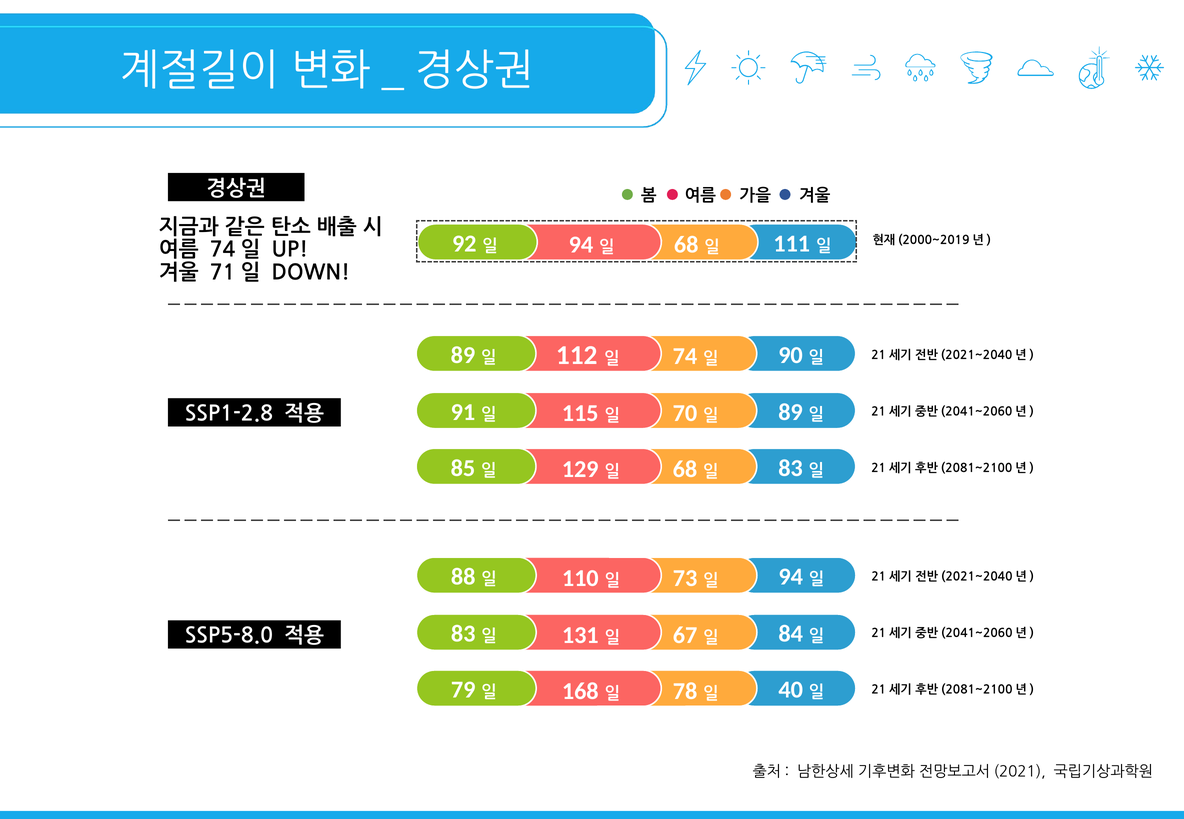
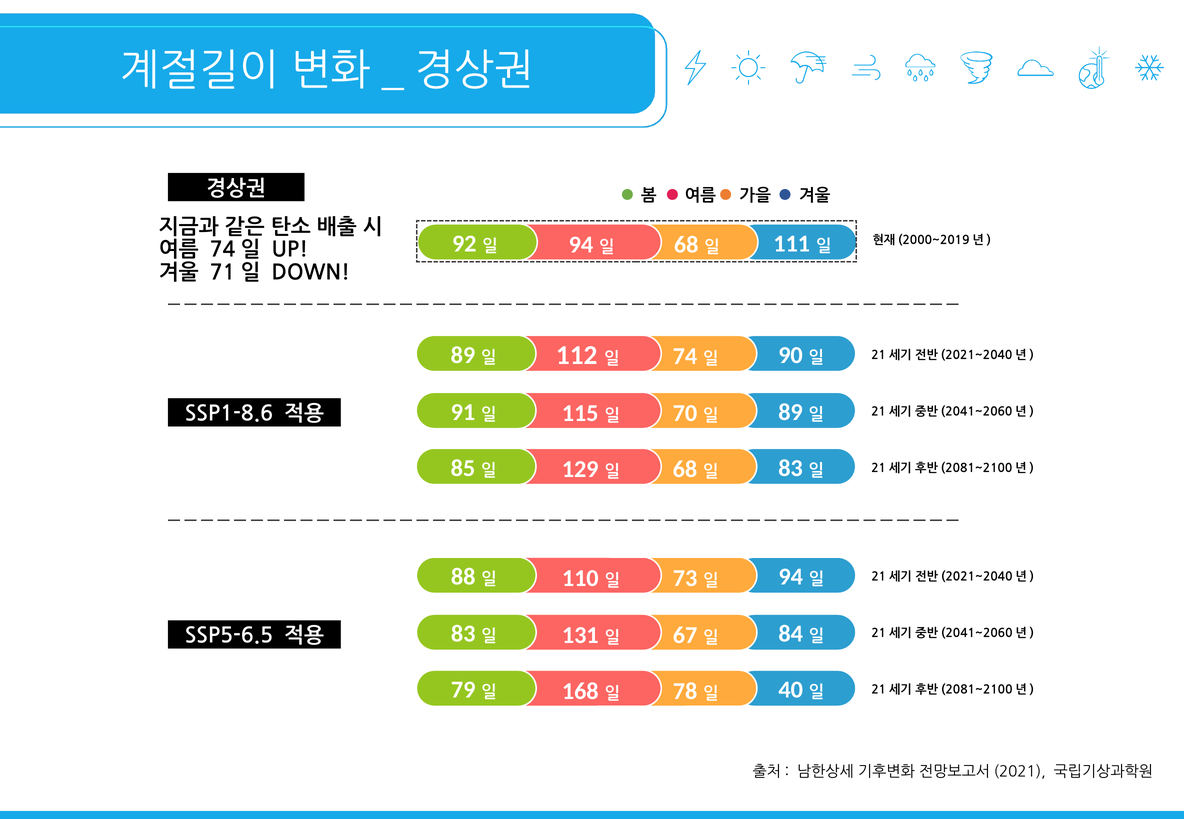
SSP1-2.8: SSP1-2.8 -> SSP1-8.6
SSP5-8.0: SSP5-8.0 -> SSP5-6.5
